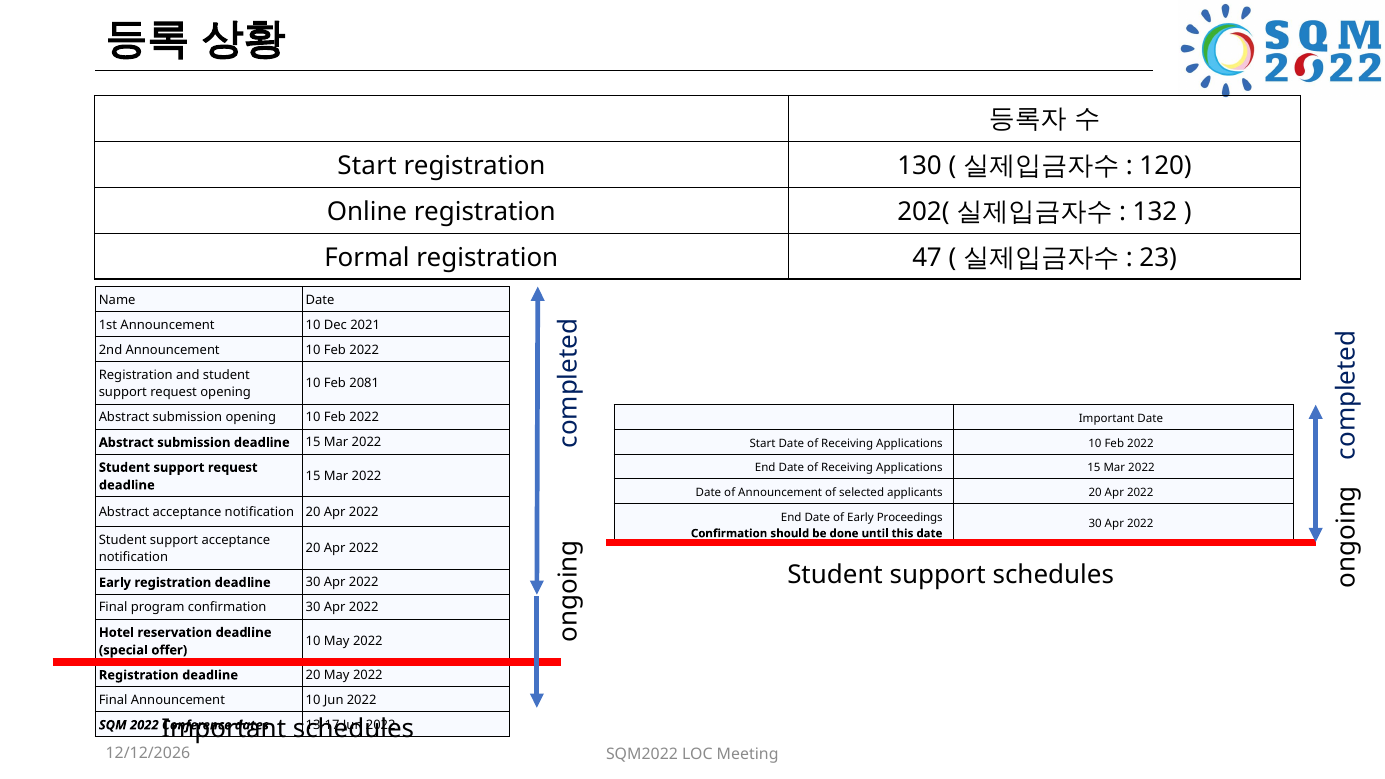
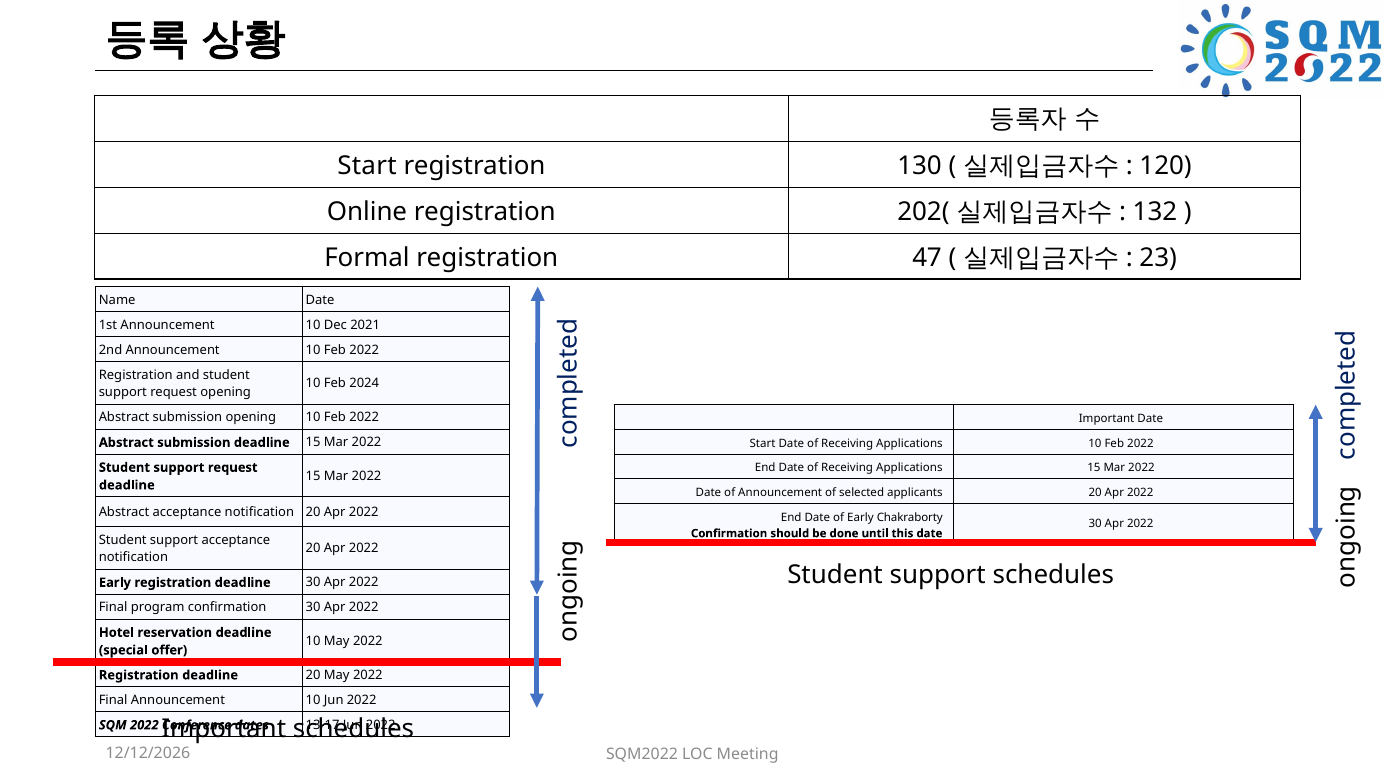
2081: 2081 -> 2024
Proceedings: Proceedings -> Chakraborty
